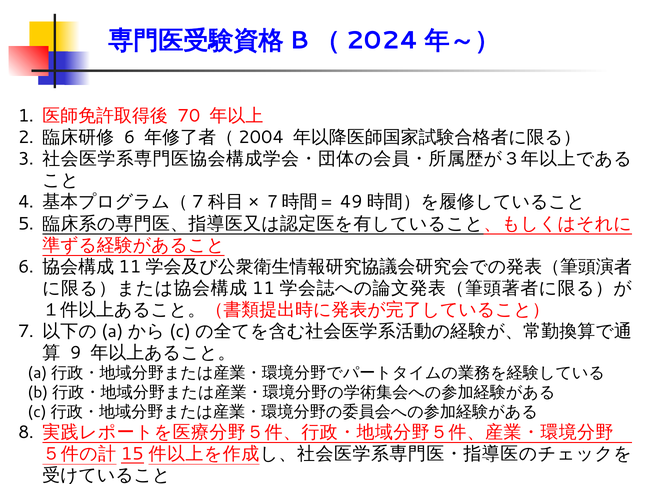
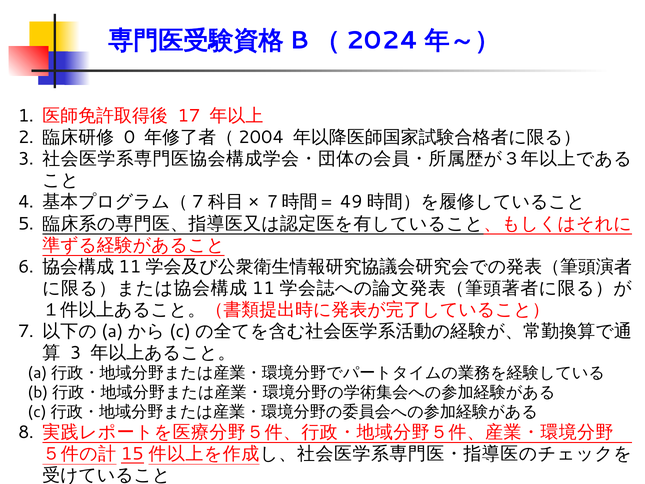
70: 70 -> 17
6 at (129, 137): 6 -> 0
9 at (76, 353): 9 -> 3
